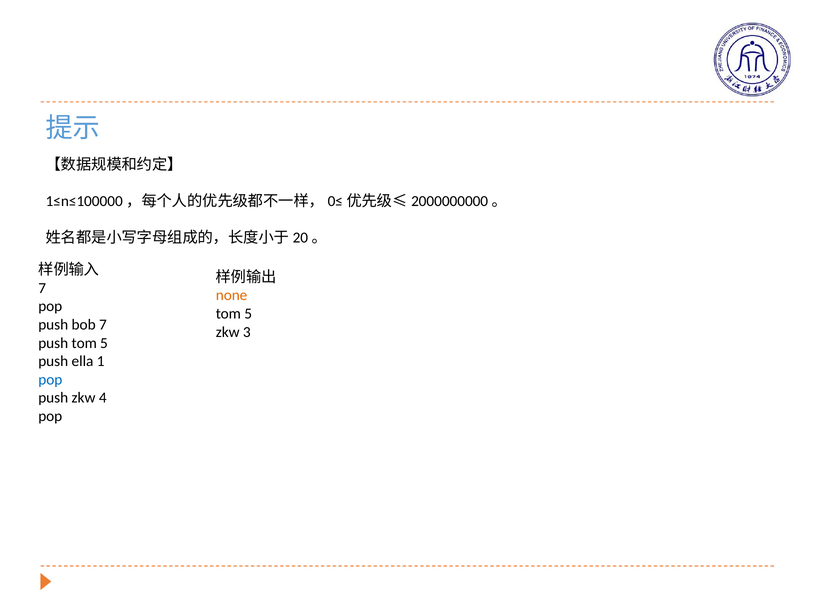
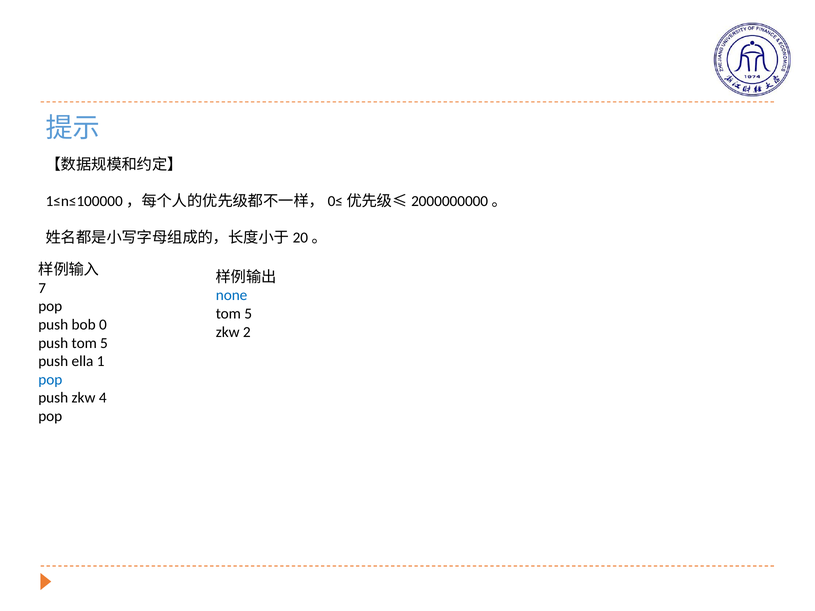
none colour: orange -> blue
bob 7: 7 -> 0
3: 3 -> 2
